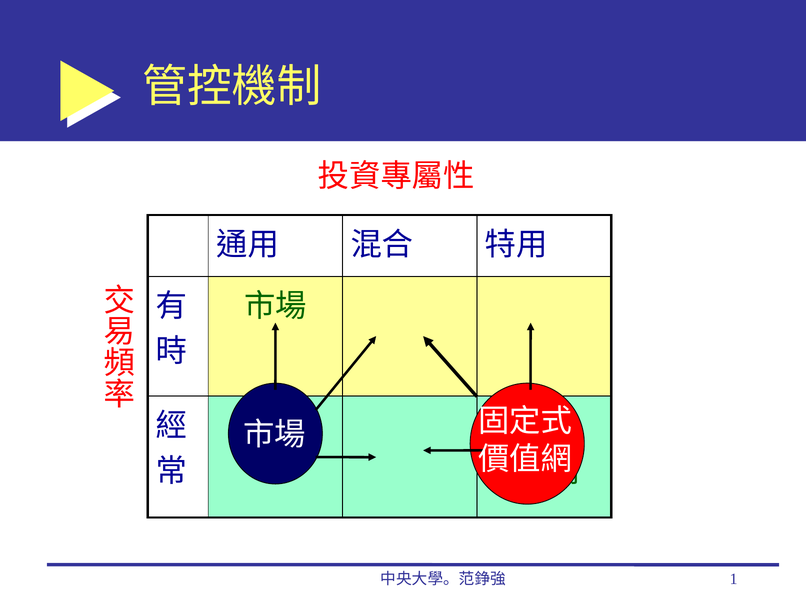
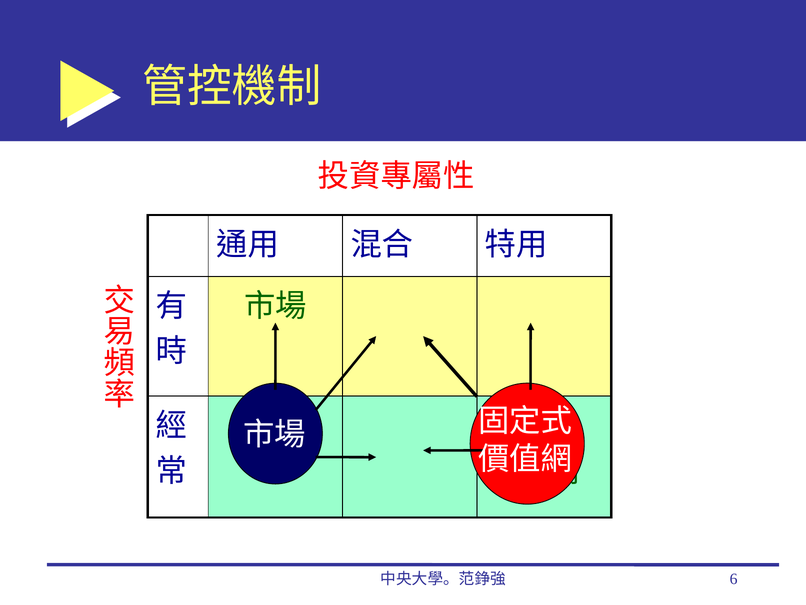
1: 1 -> 6
